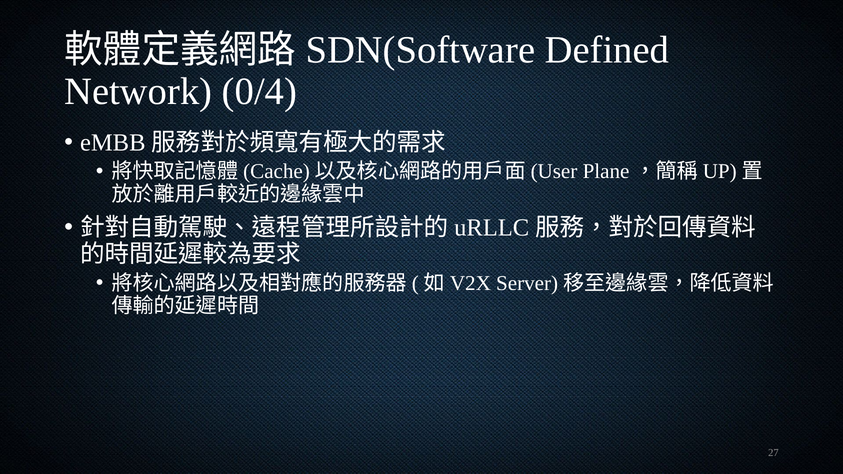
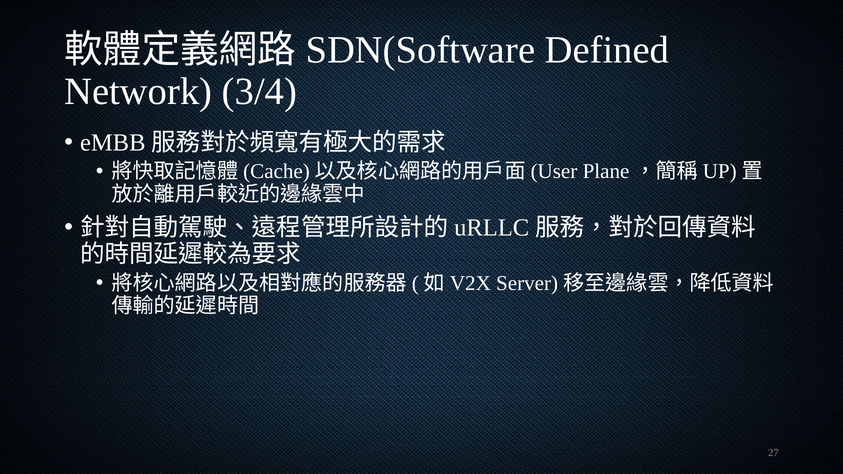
0/4: 0/4 -> 3/4
